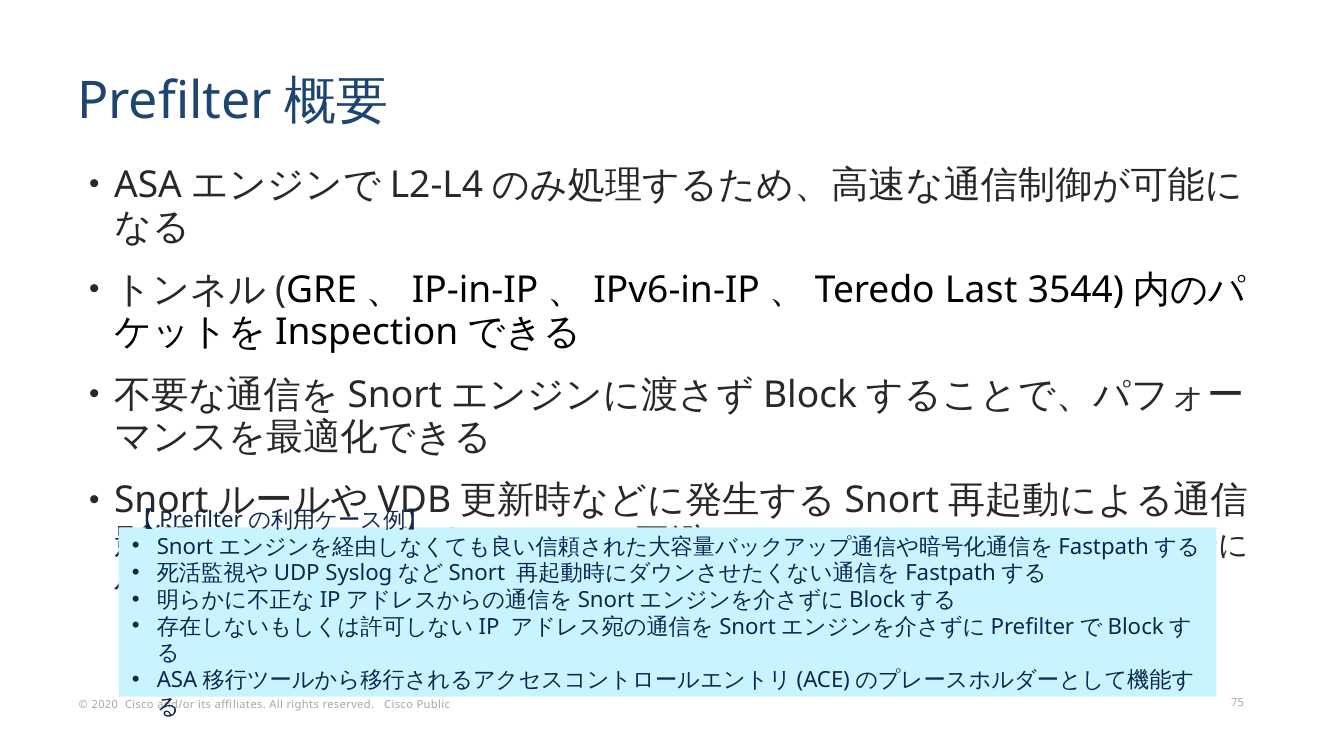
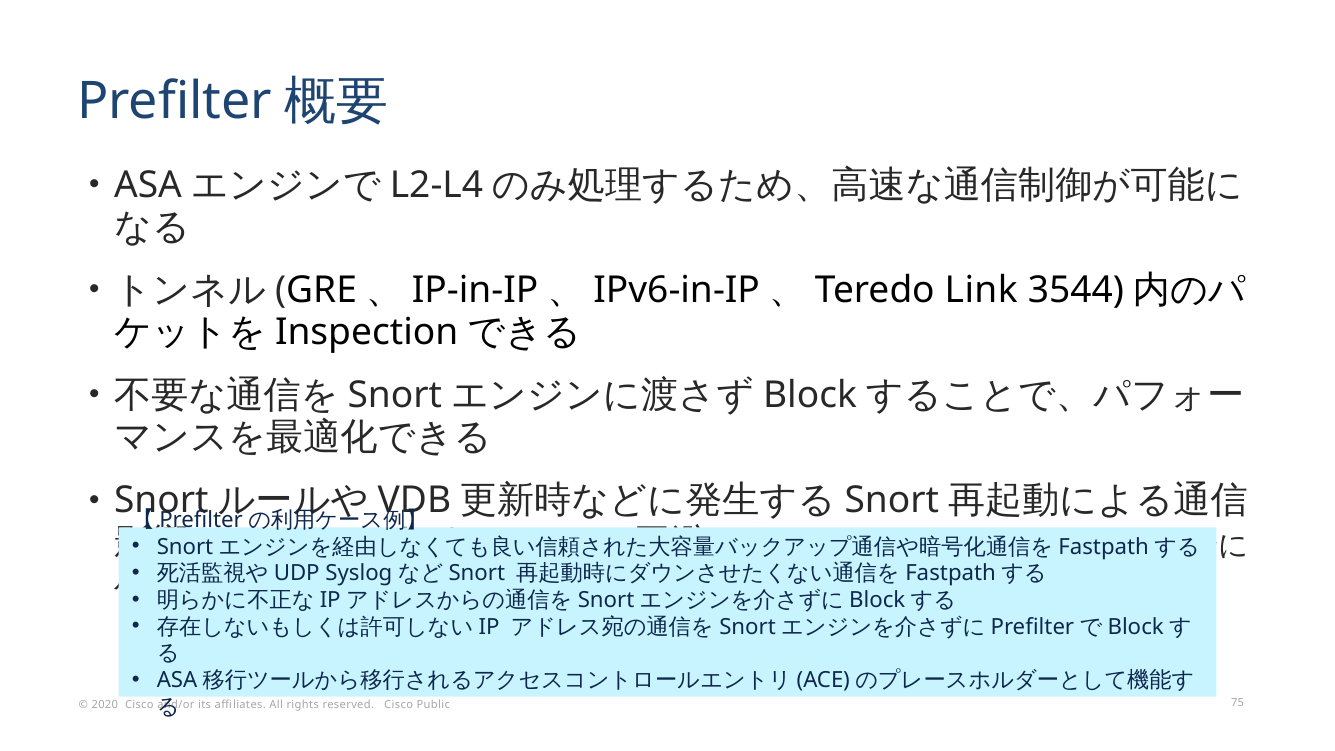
Last: Last -> Link
